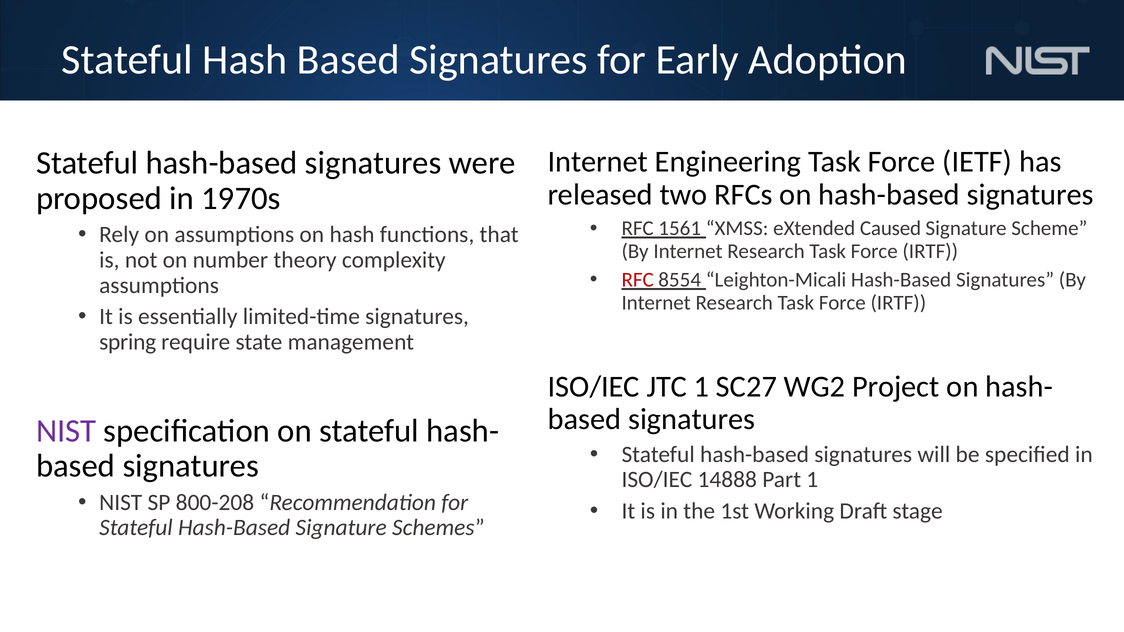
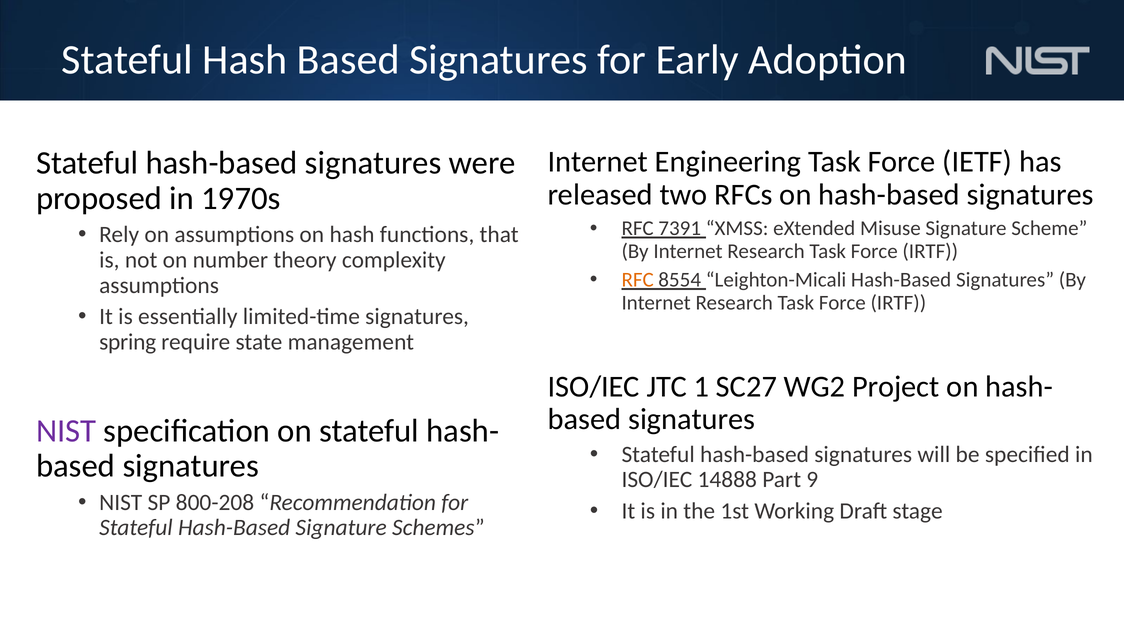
1561: 1561 -> 7391
Caused: Caused -> Misuse
RFC at (638, 280) colour: red -> orange
Part 1: 1 -> 9
